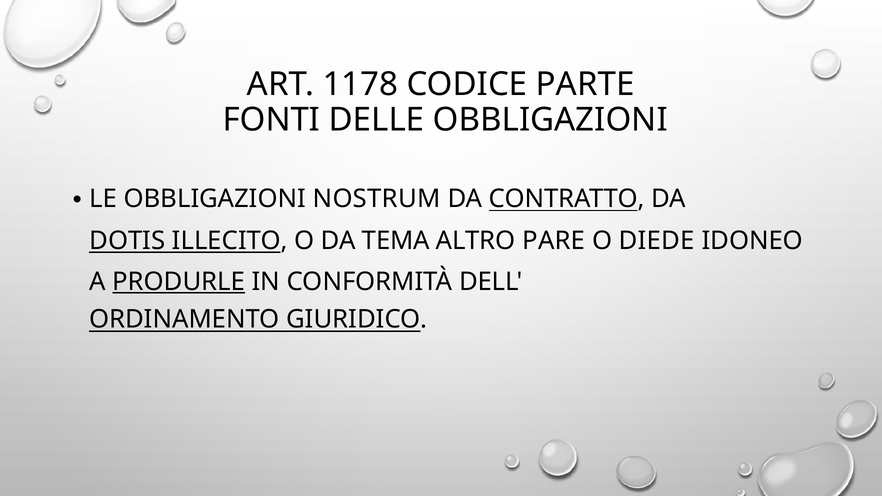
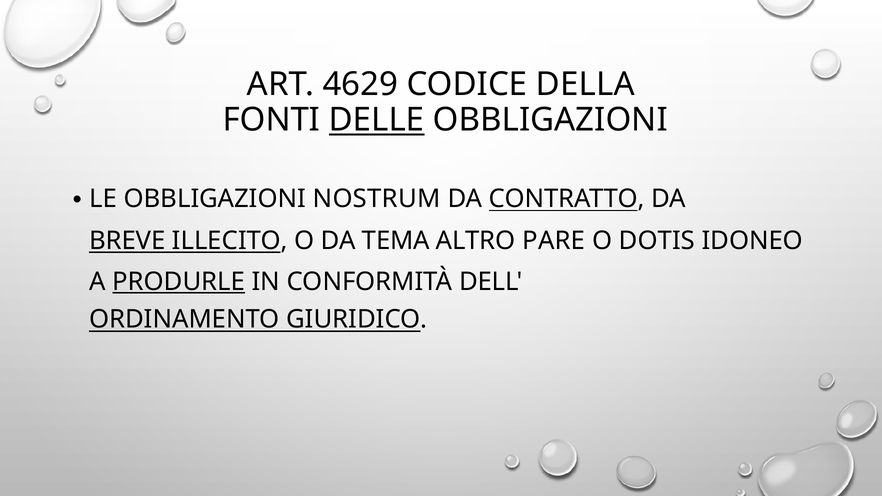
1178: 1178 -> 4629
PARTE: PARTE -> DELLA
DELLE underline: none -> present
DOTIS: DOTIS -> BREVE
DIEDE: DIEDE -> DOTIS
